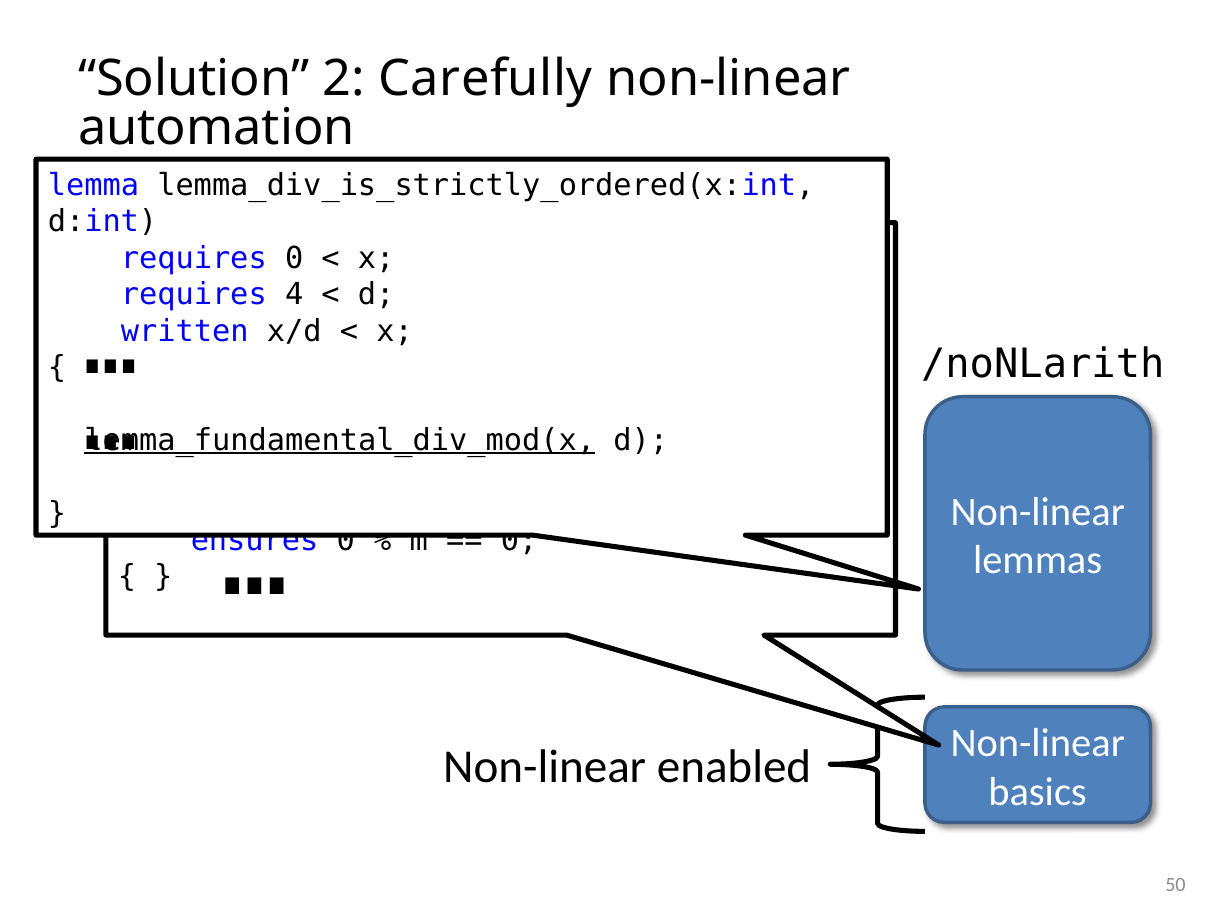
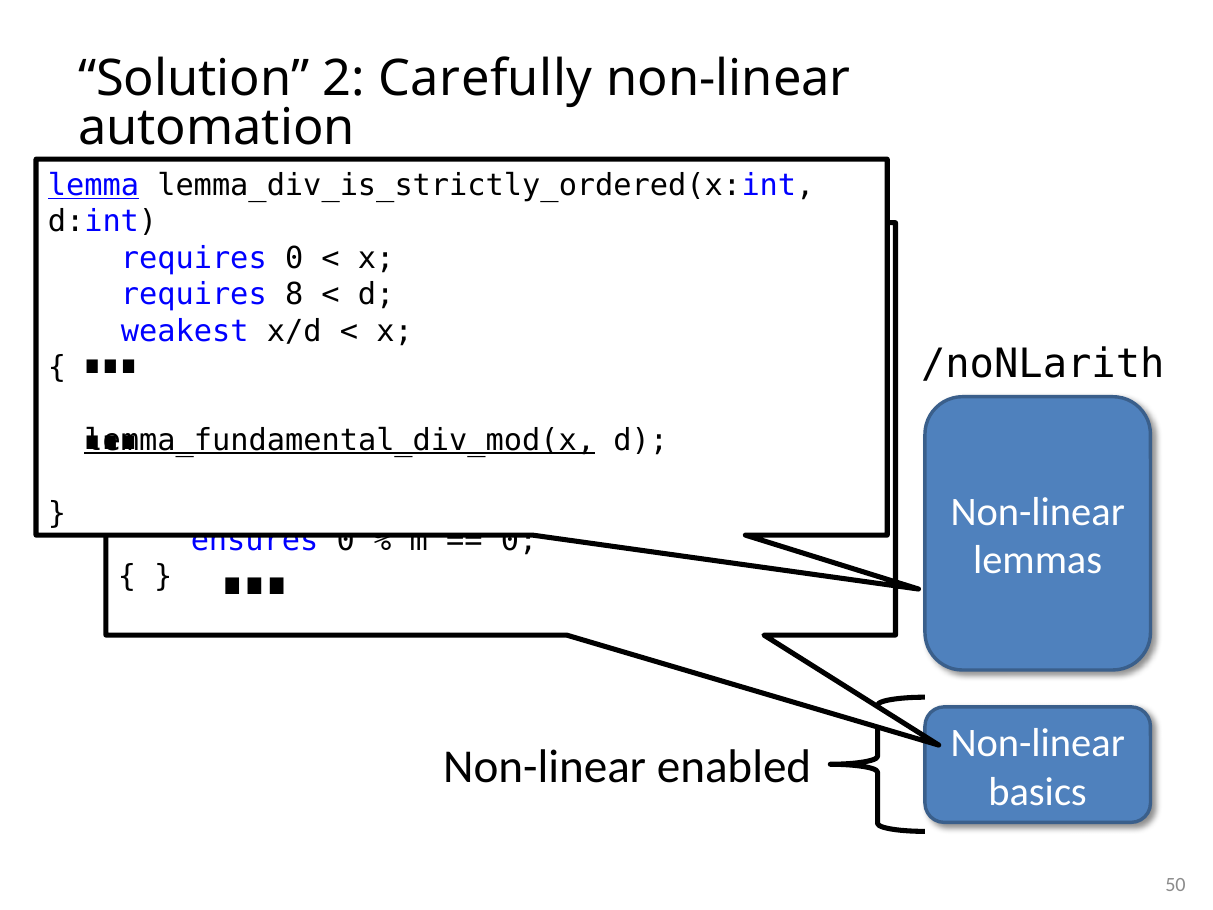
lemma at (94, 185) underline: none -> present
4: 4 -> 8
written: written -> weakest
